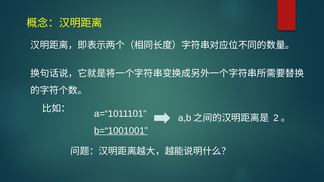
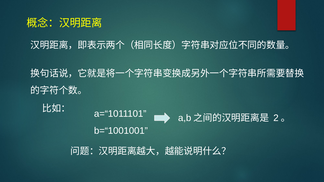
b=“1001001 underline: present -> none
